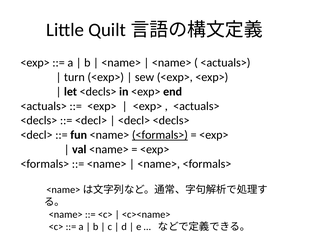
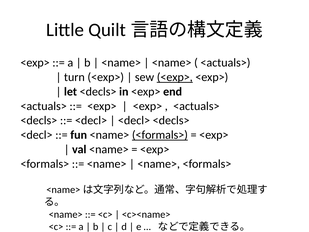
<exp> at (175, 77) underline: none -> present
